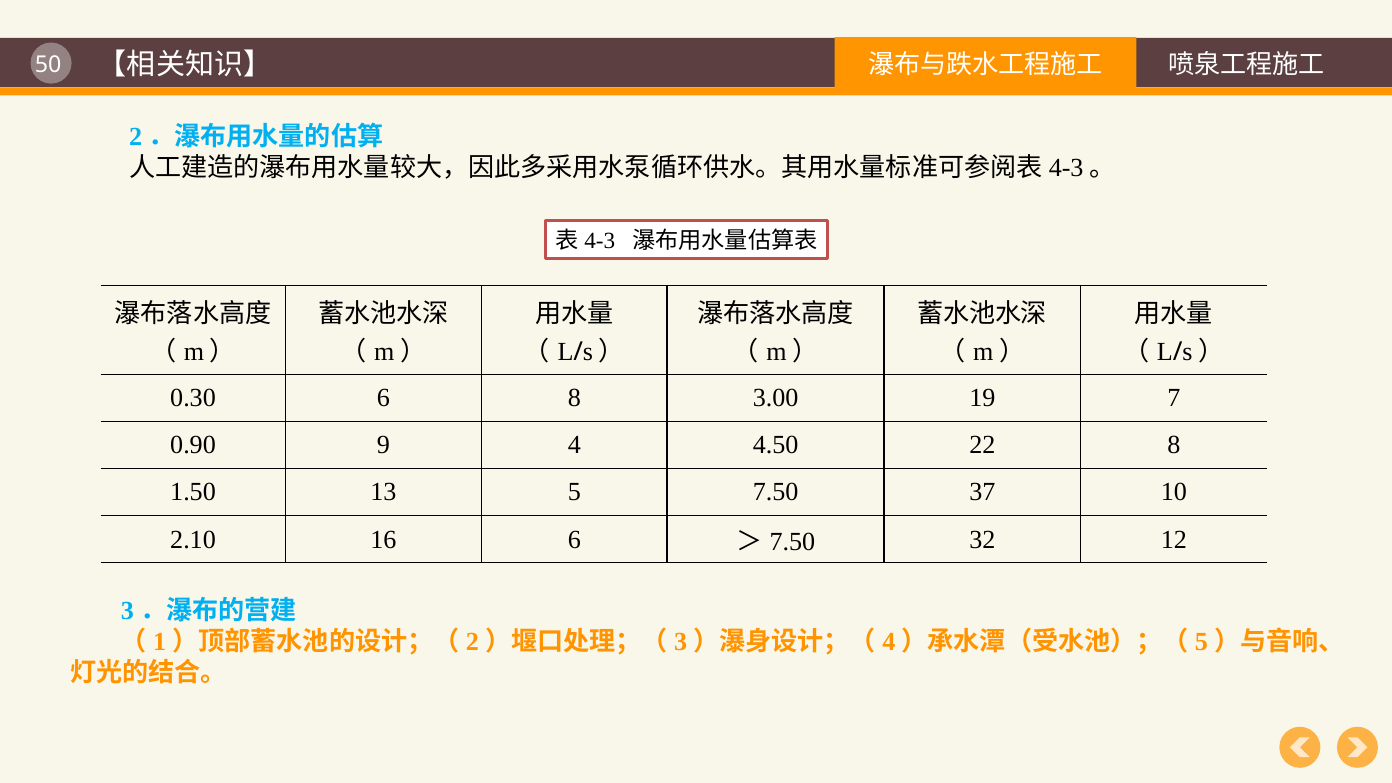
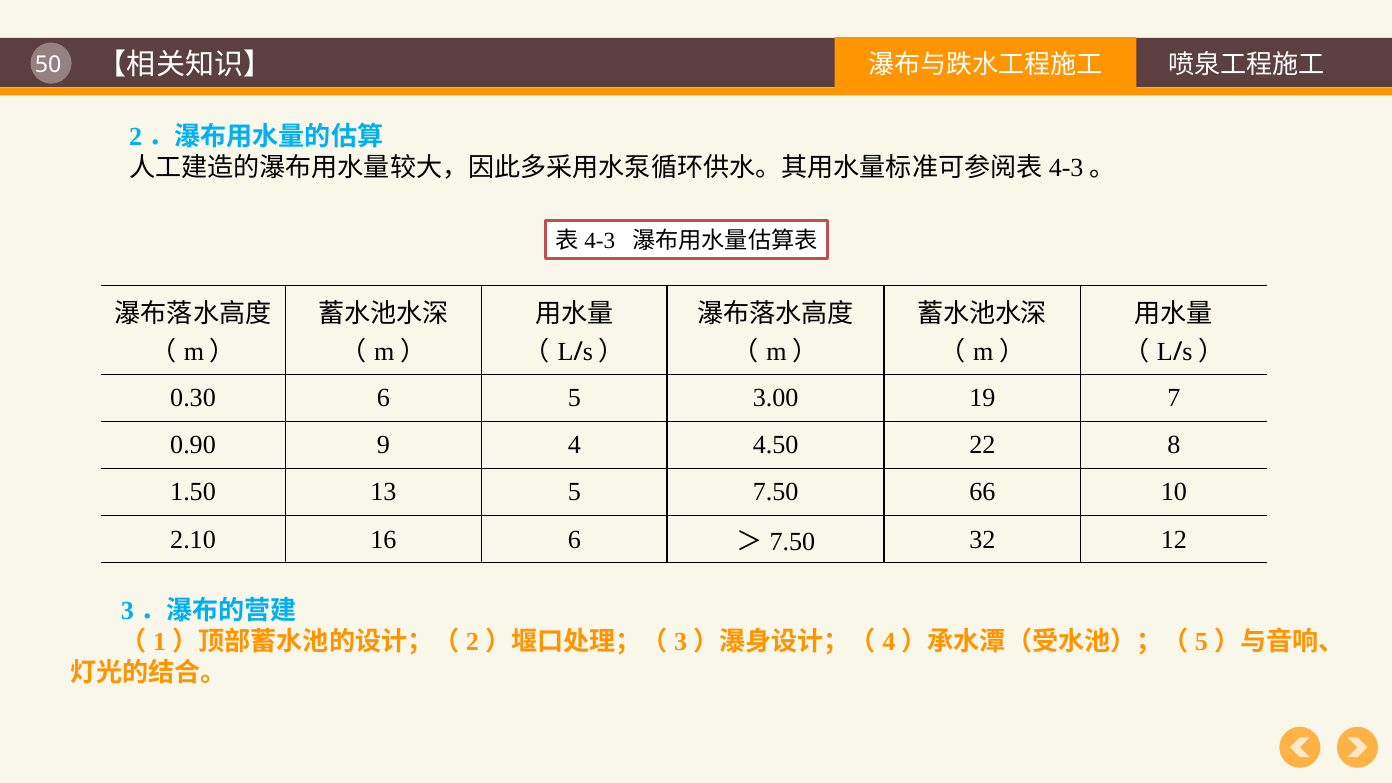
6 8: 8 -> 5
37: 37 -> 66
